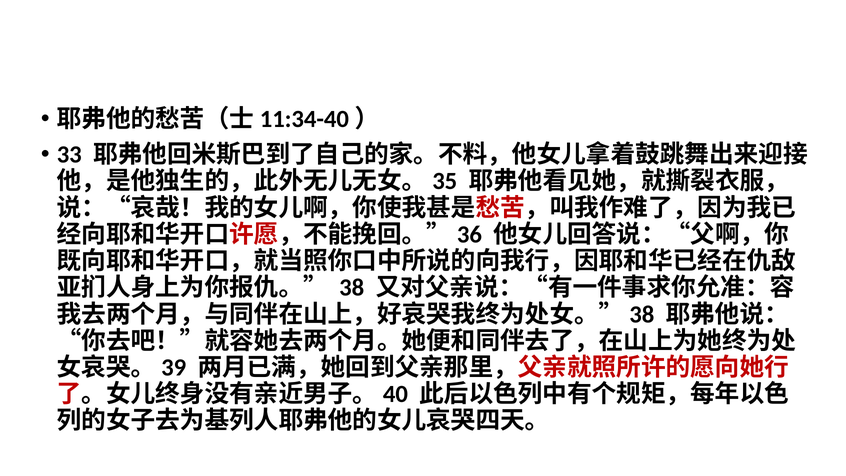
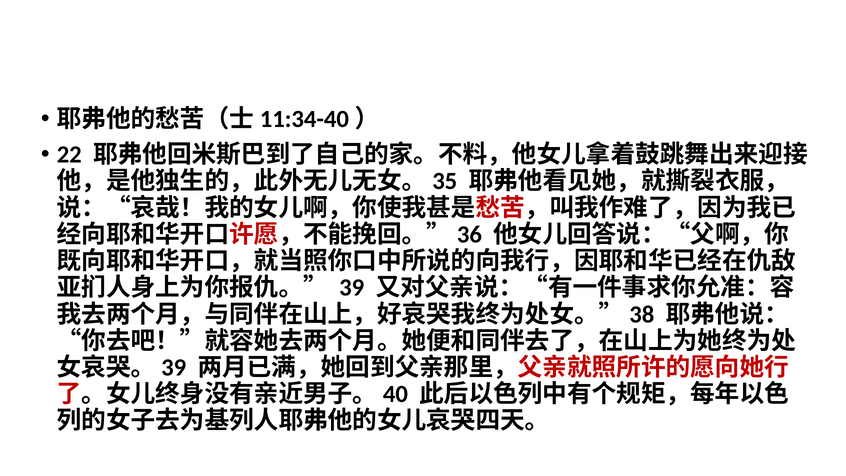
33: 33 -> 22
38: 38 -> 39
